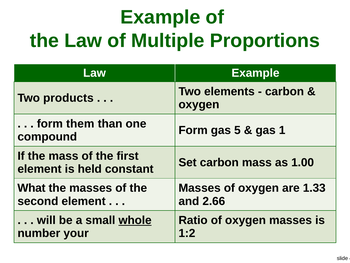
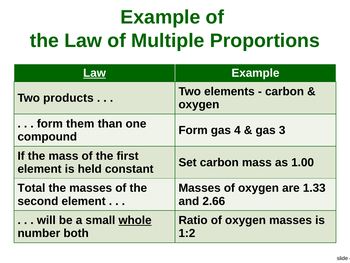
Law at (95, 73) underline: none -> present
5: 5 -> 4
1: 1 -> 3
What: What -> Total
your: your -> both
